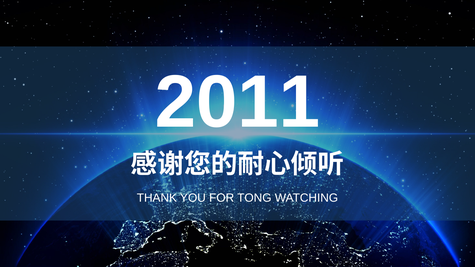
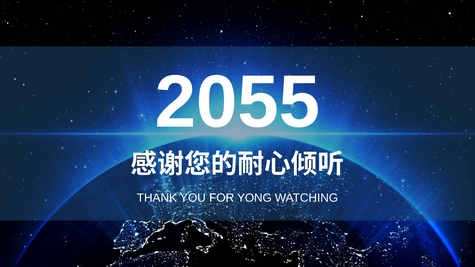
2011: 2011 -> 2055
TONG: TONG -> YONG
